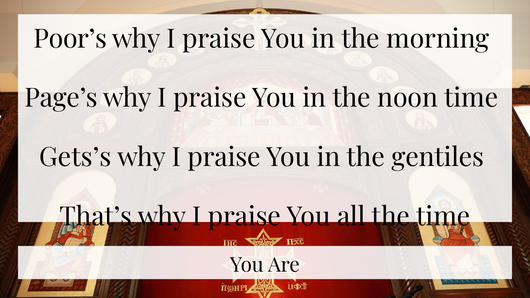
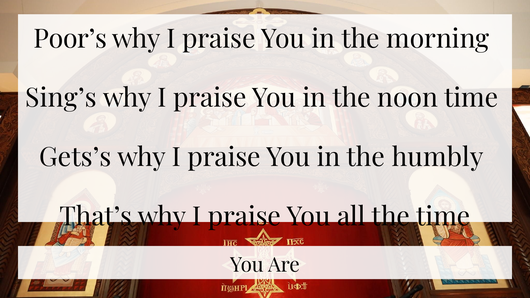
Page’s: Page’s -> Sing’s
gentiles: gentiles -> humbly
